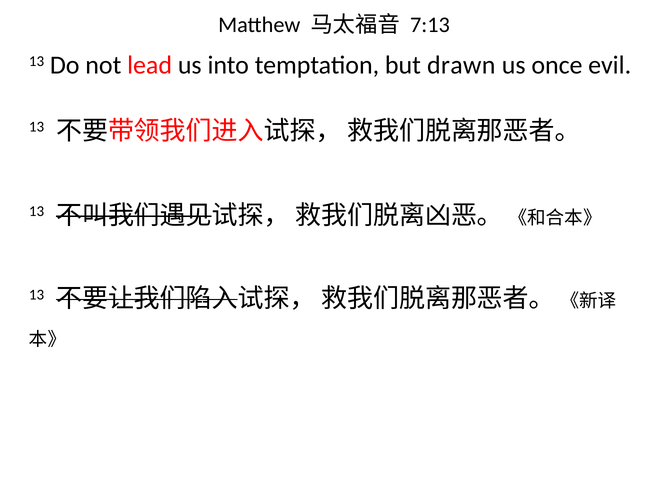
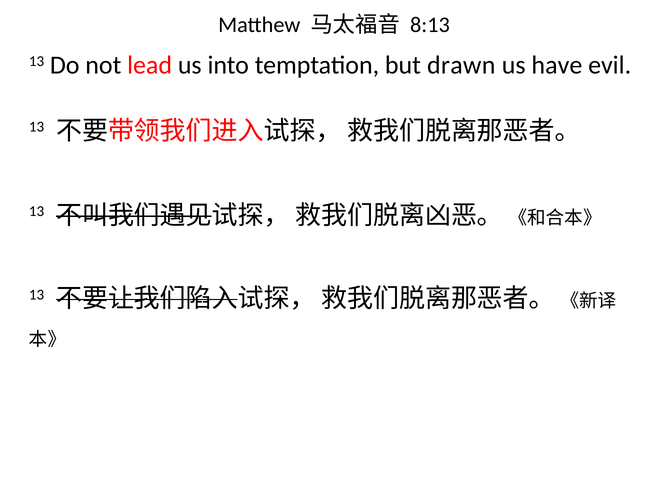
7:13: 7:13 -> 8:13
once: once -> have
